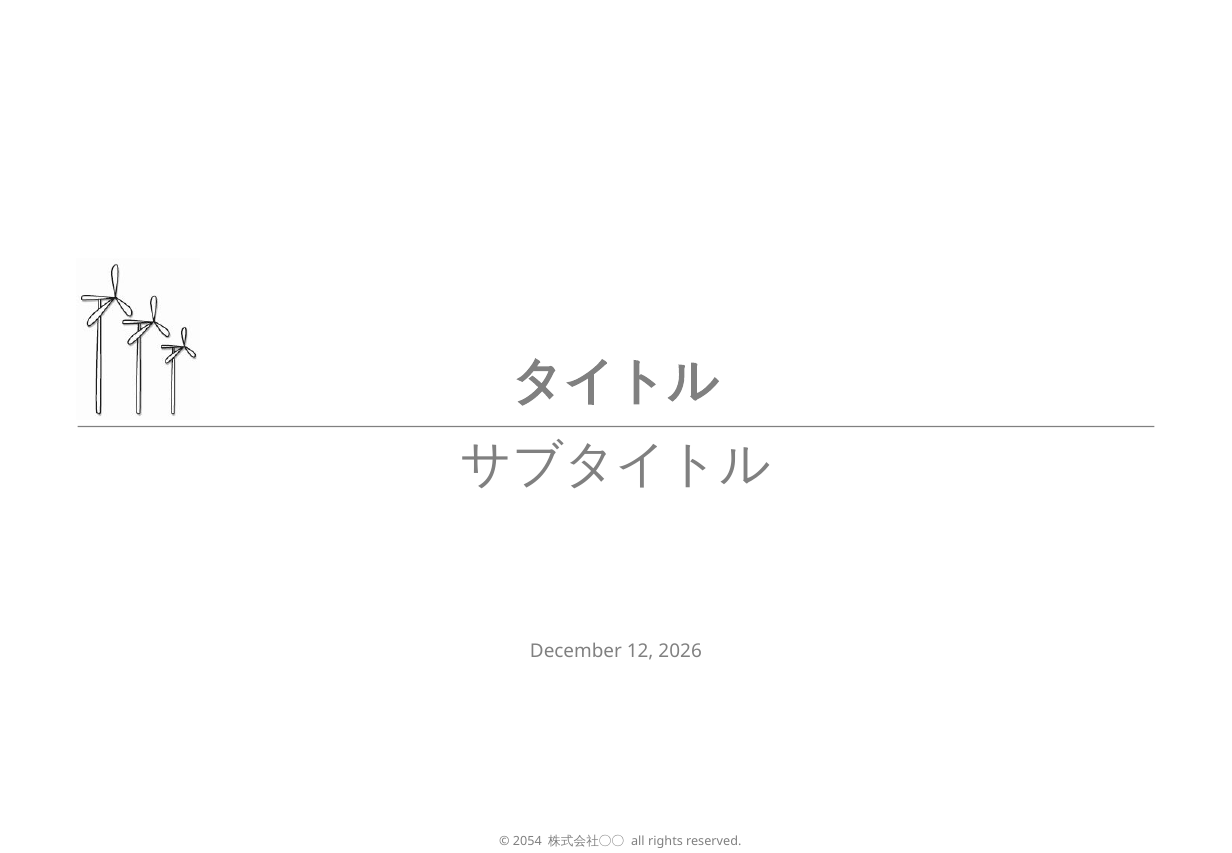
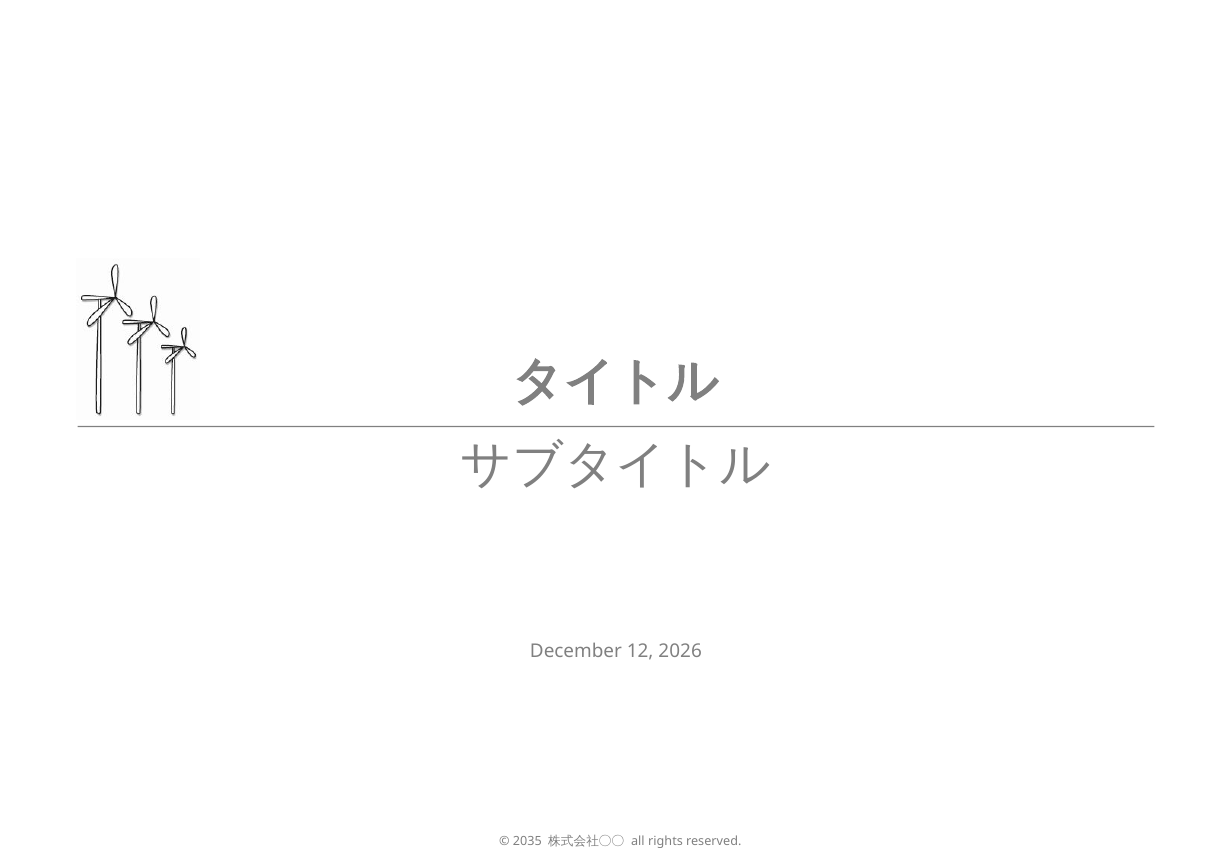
2054: 2054 -> 2035
